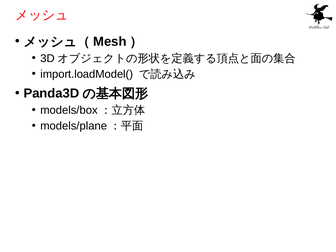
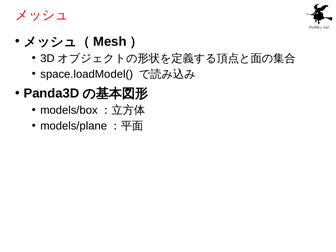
import.loadModel(: import.loadModel( -> space.loadModel(
